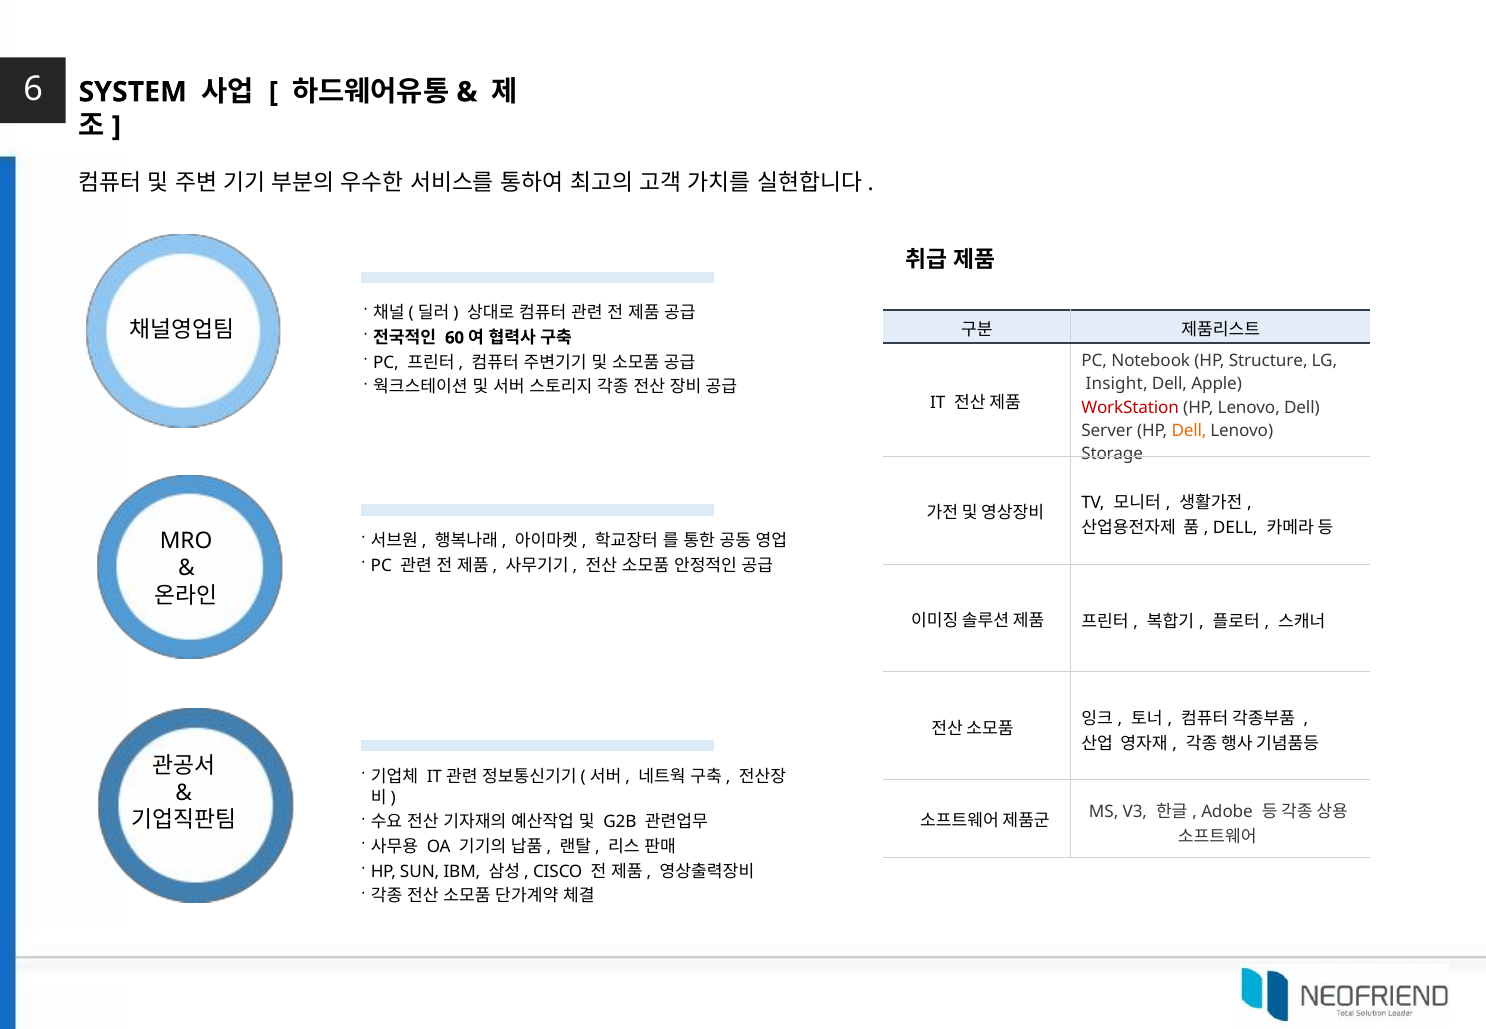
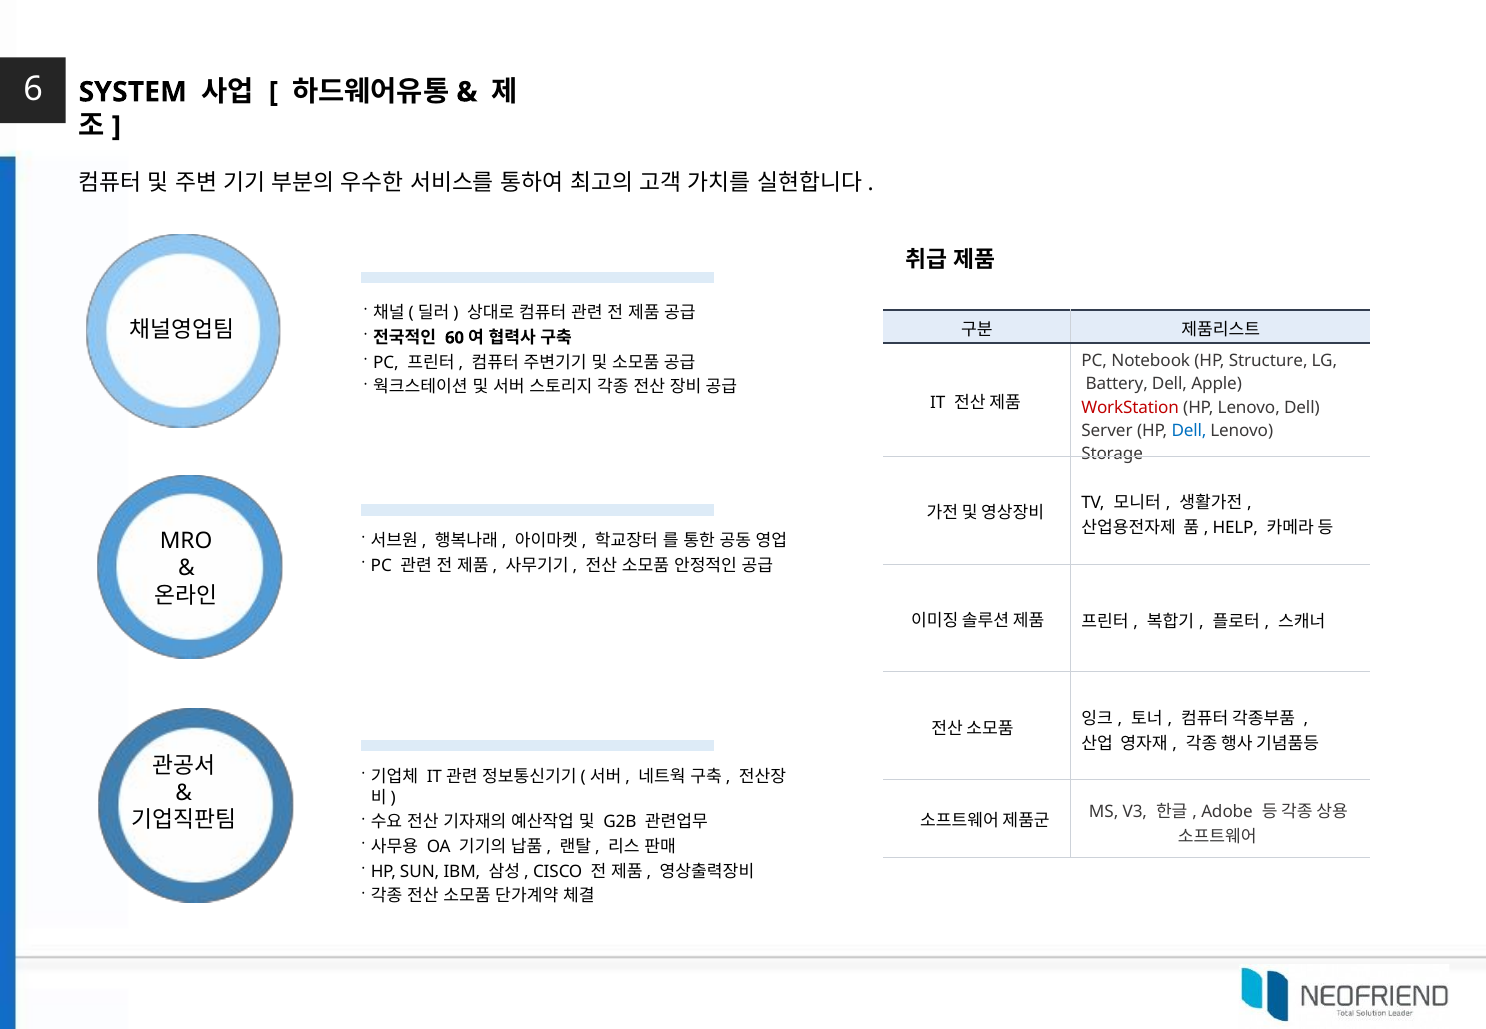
Insight: Insight -> Battery
Dell at (1189, 431) colour: orange -> blue
DELL at (1235, 528): DELL -> HELP
